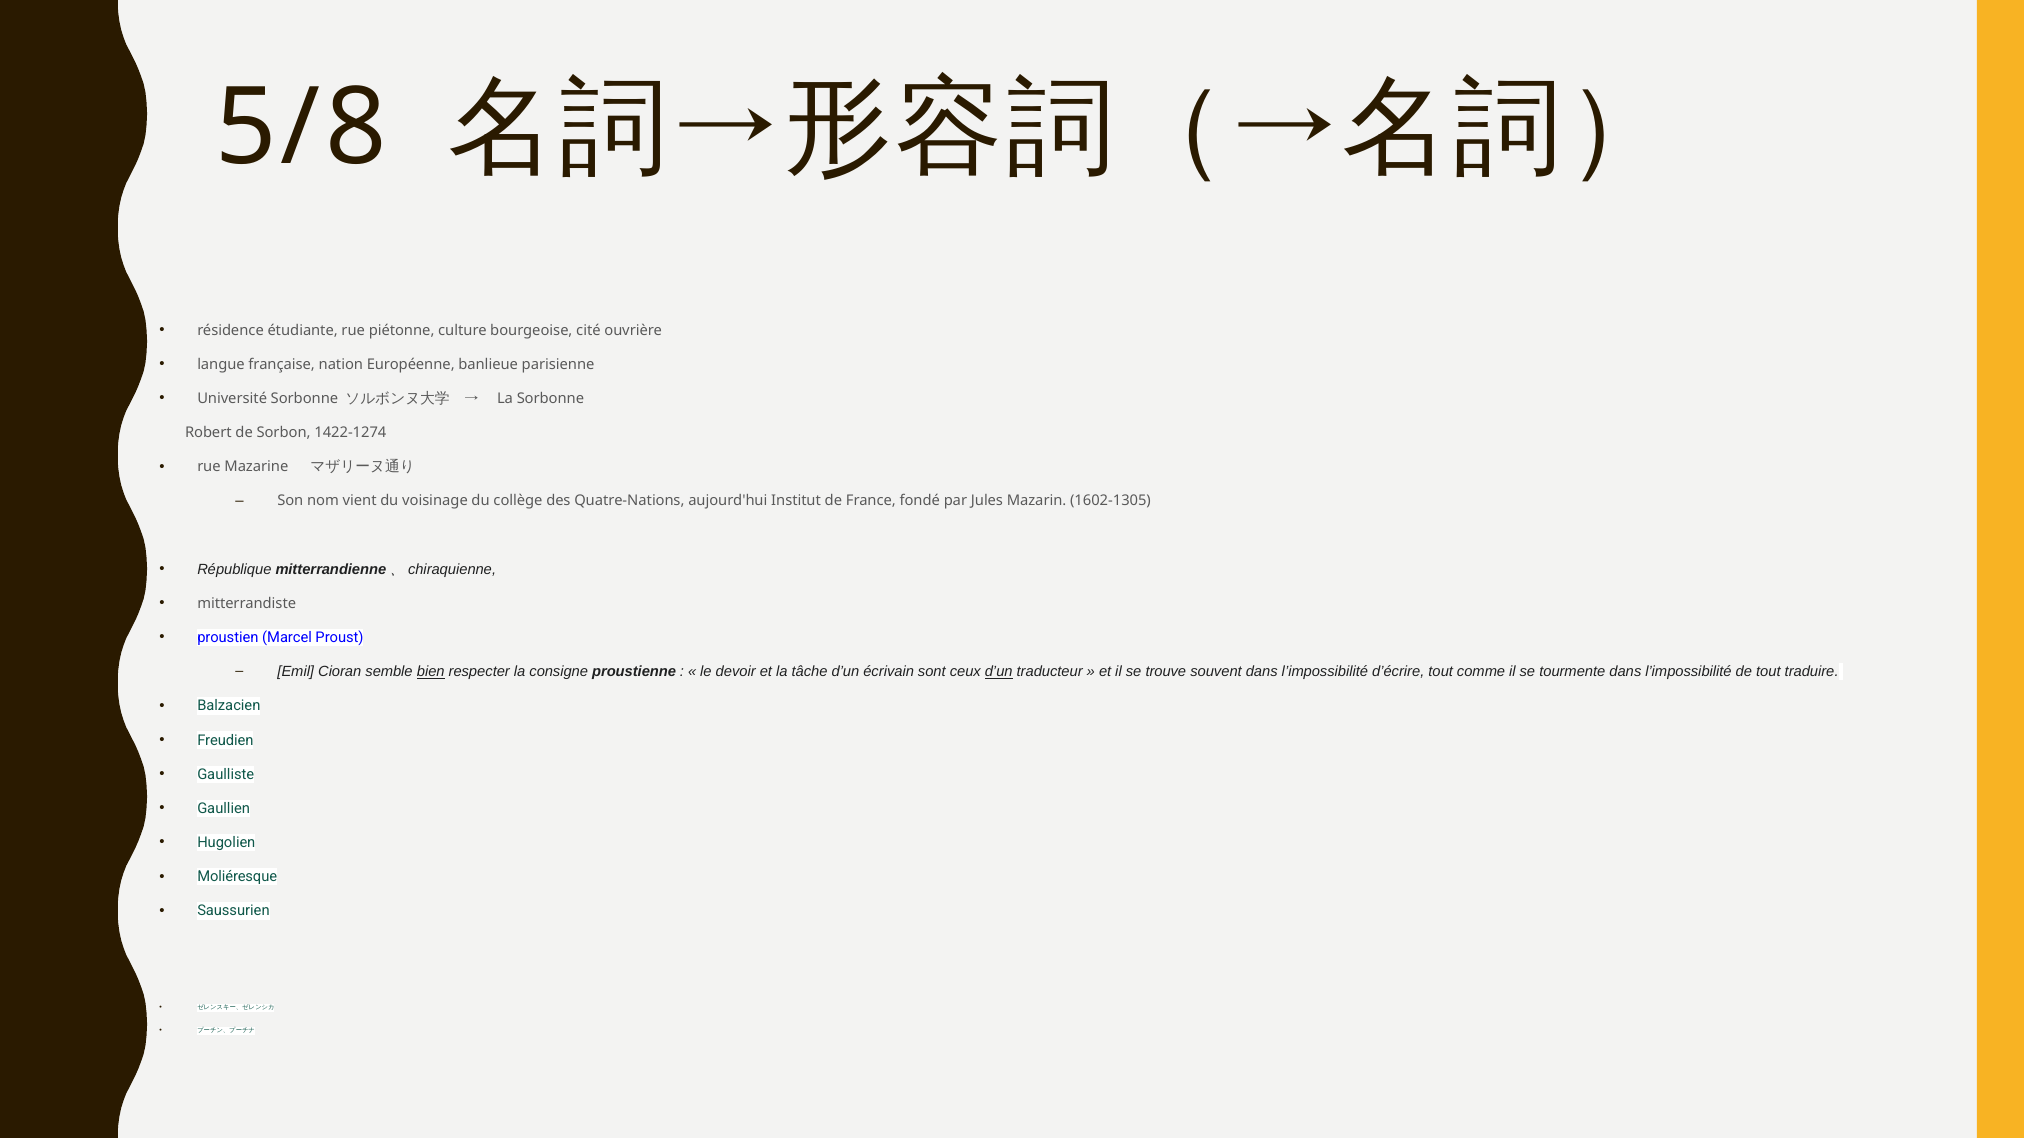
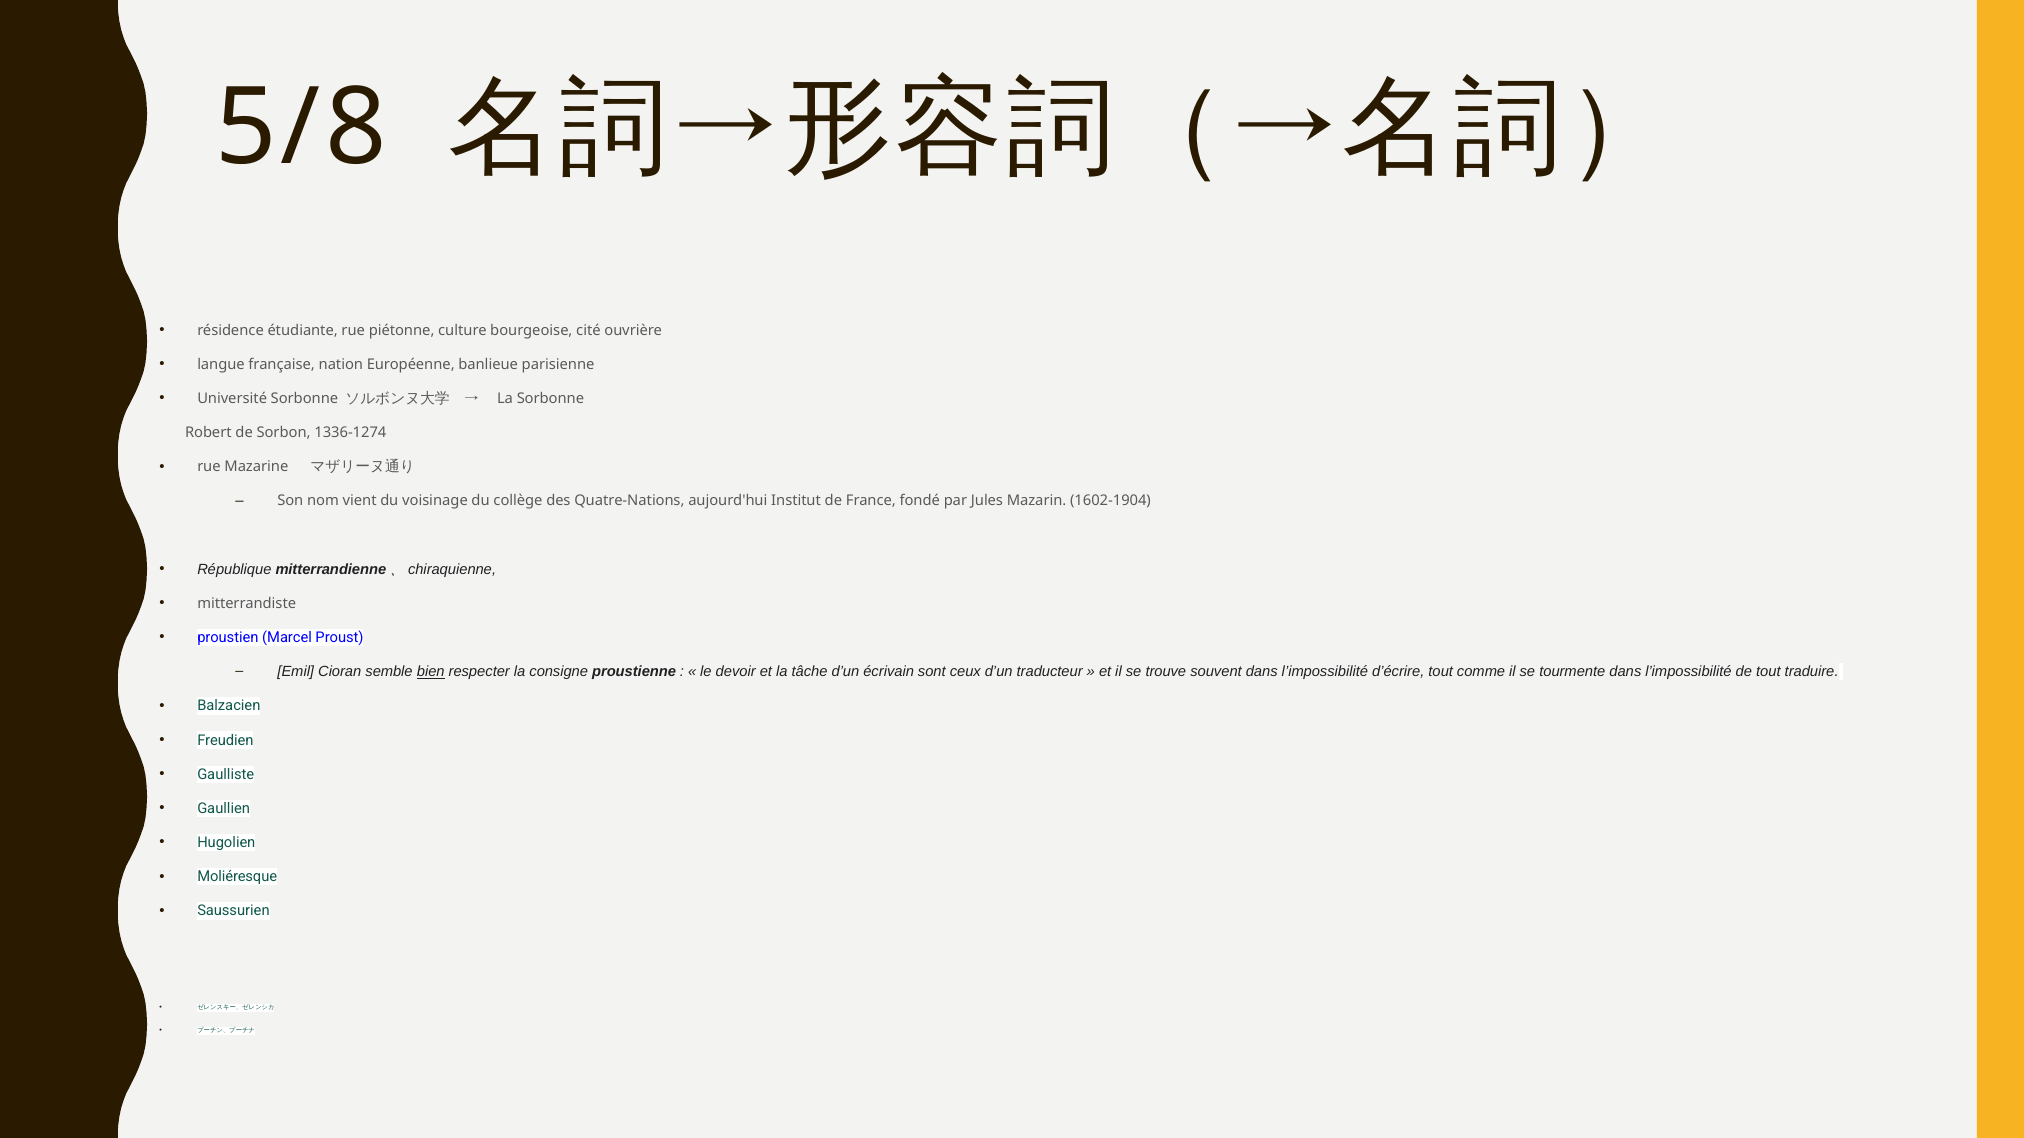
1422-1274: 1422-1274 -> 1336-1274
1602-1305: 1602-1305 -> 1602-1904
d’un at (999, 672) underline: present -> none
